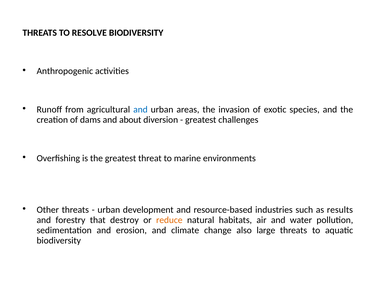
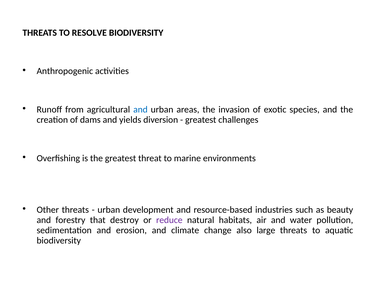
about: about -> yields
results: results -> beauty
reduce colour: orange -> purple
